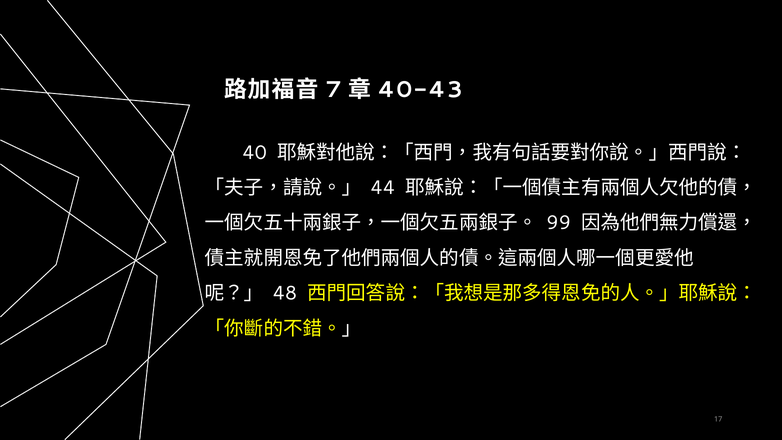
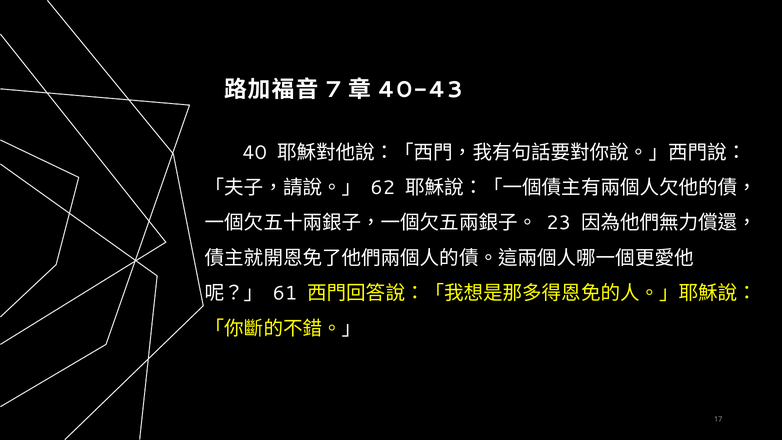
44: 44 -> 62
99: 99 -> 23
48: 48 -> 61
